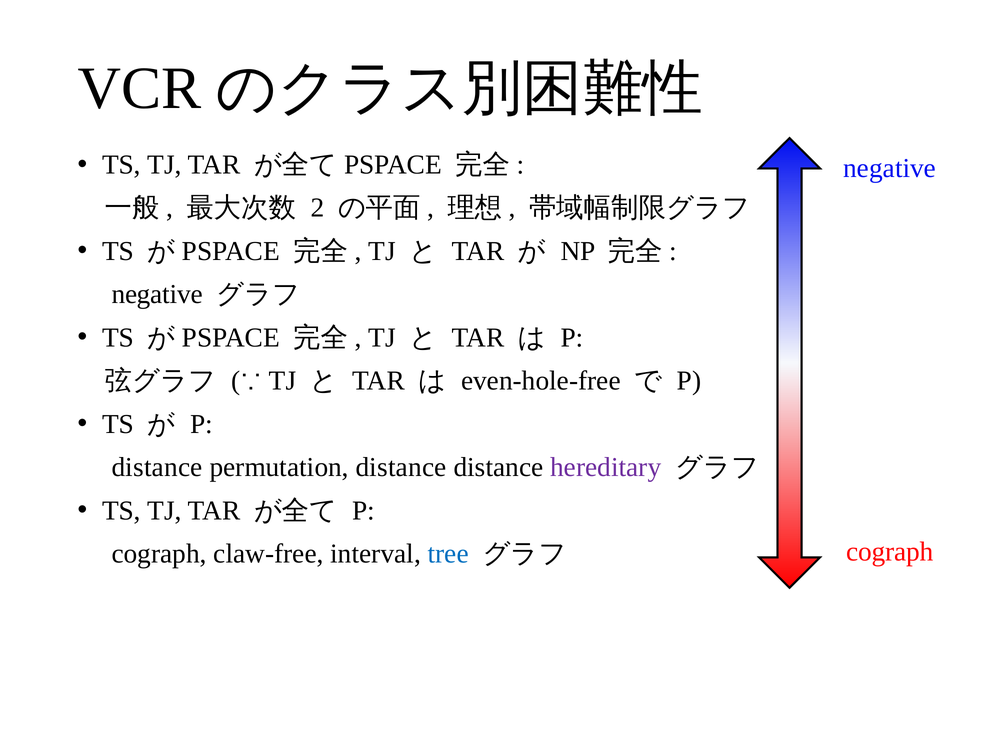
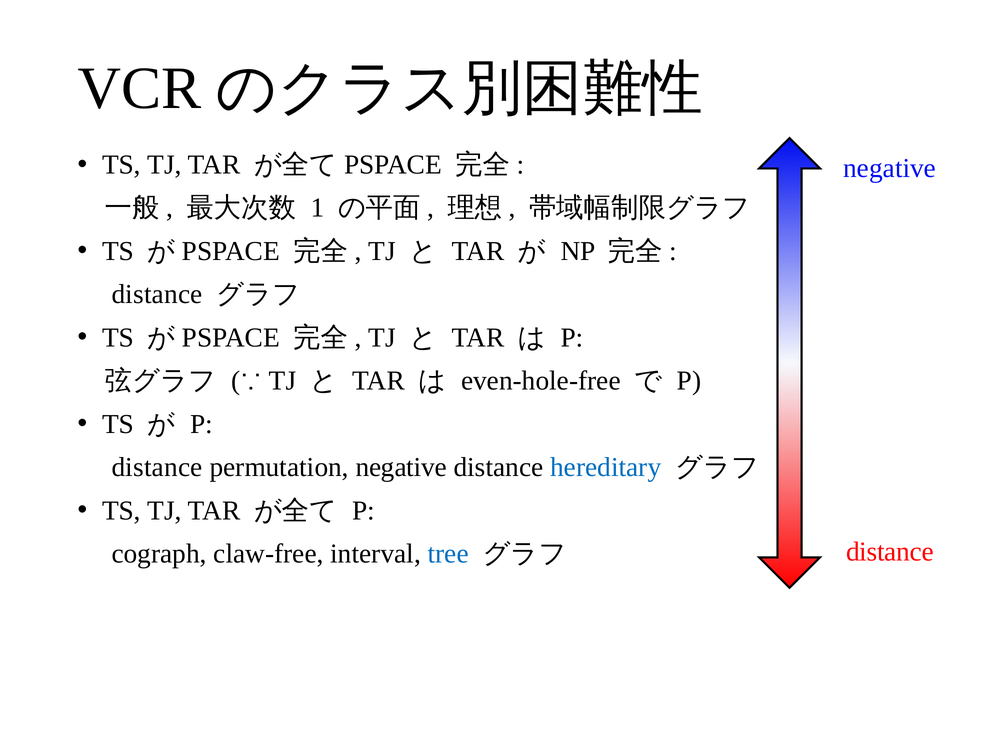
2: 2 -> 1
negative at (157, 295): negative -> distance
permutation distance: distance -> negative
hereditary colour: purple -> blue
cograph at (890, 552): cograph -> distance
